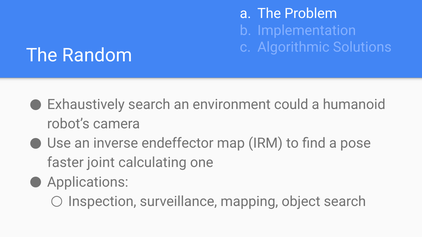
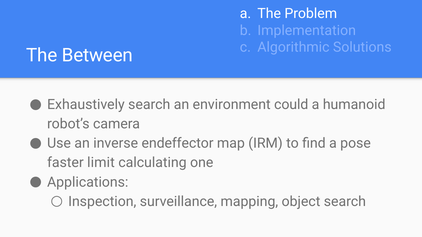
Random: Random -> Between
joint: joint -> limit
